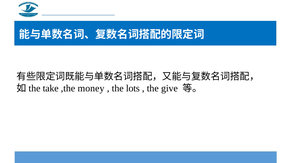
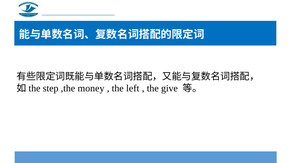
take: take -> step
lots: lots -> left
